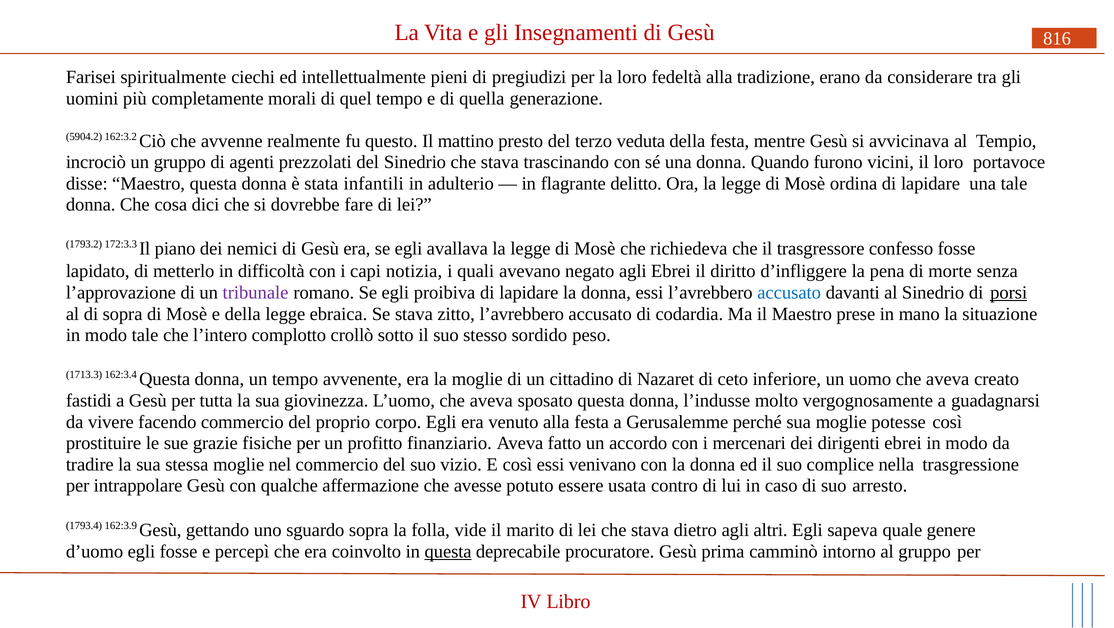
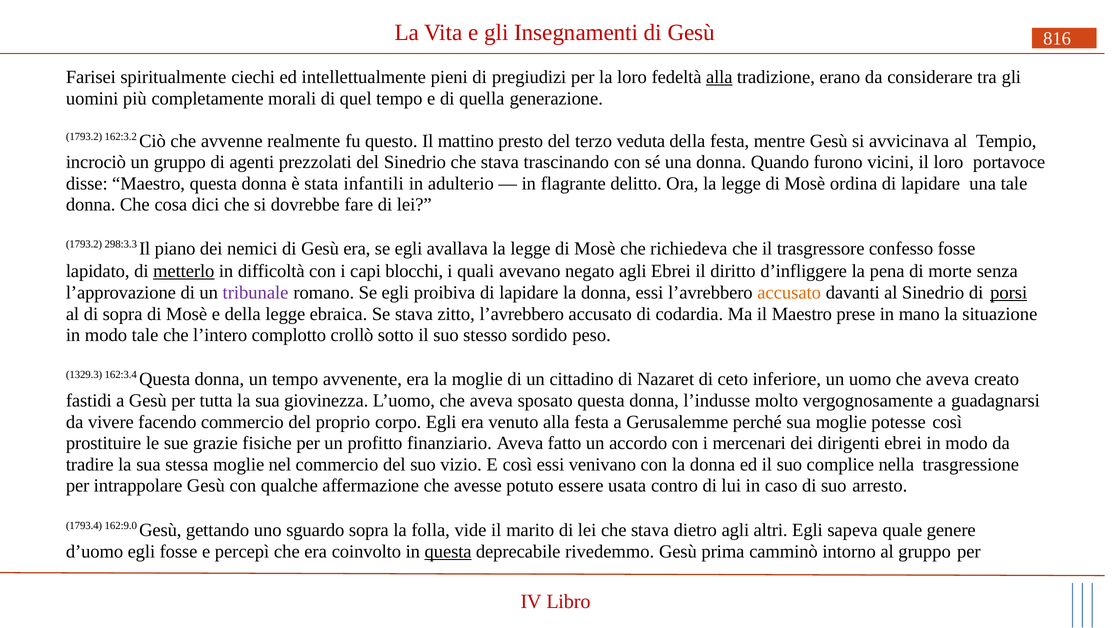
alla at (719, 77) underline: none -> present
5904.2 at (84, 136): 5904.2 -> 1793.2
172:3.3: 172:3.3 -> 298:3.3
metterlo underline: none -> present
notizia: notizia -> blocchi
accusato at (789, 292) colour: blue -> orange
1713.3: 1713.3 -> 1329.3
162:3.9: 162:3.9 -> 162:9.0
procuratore: procuratore -> rivedemmo
